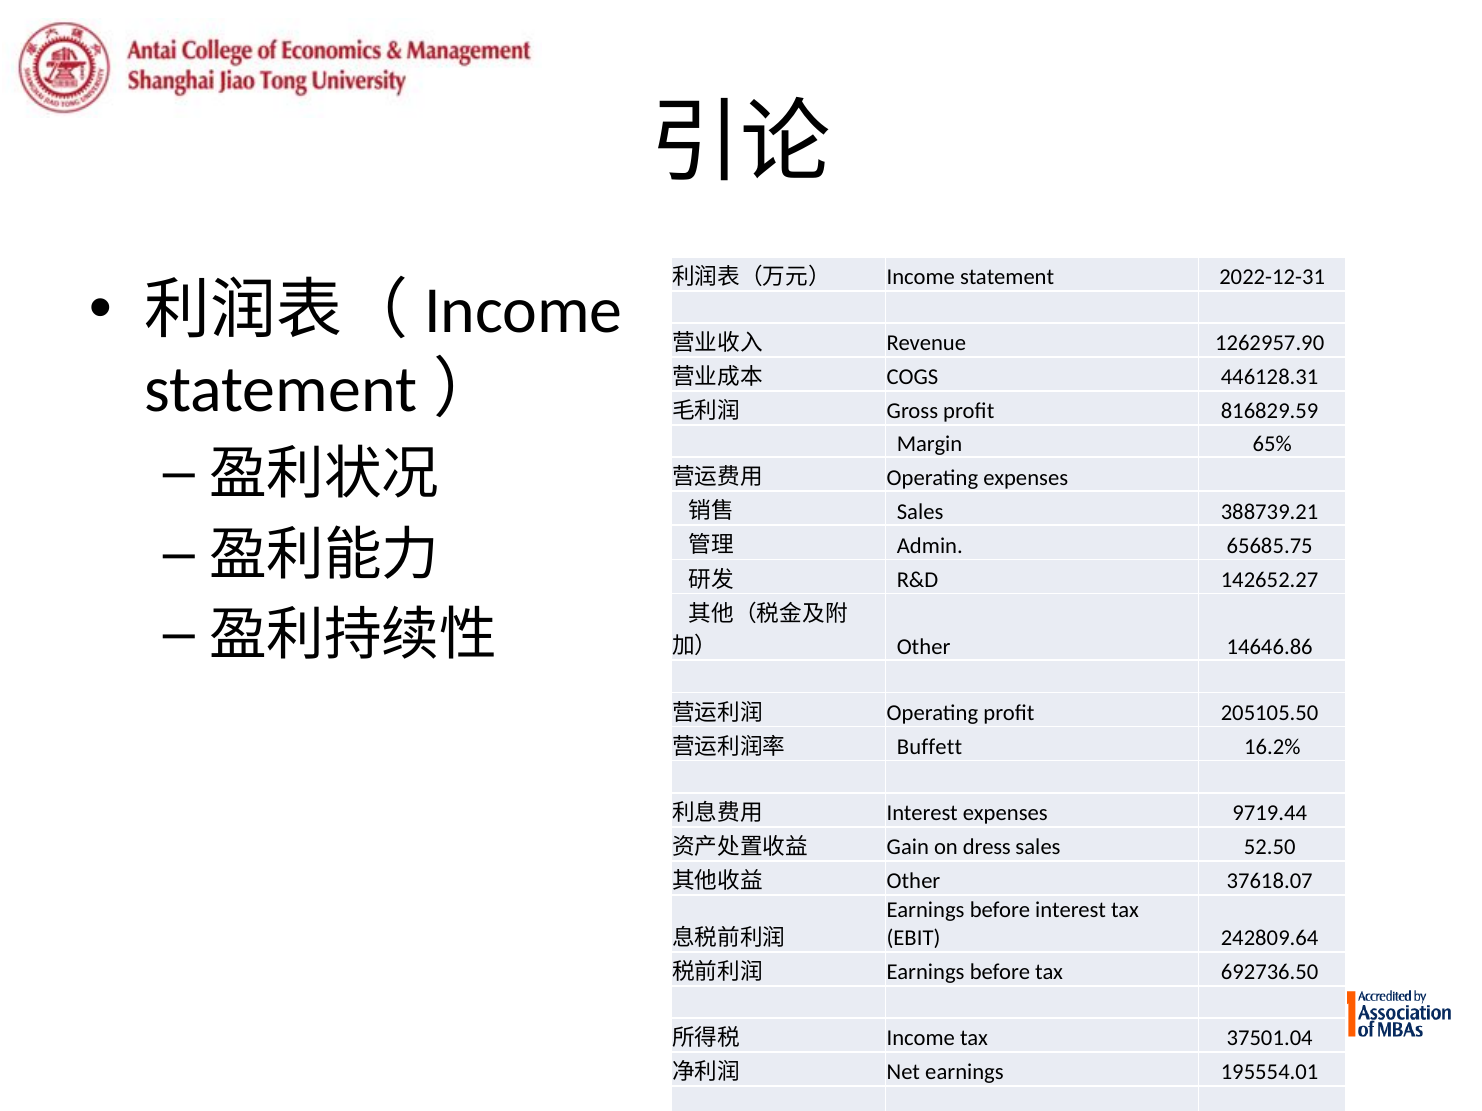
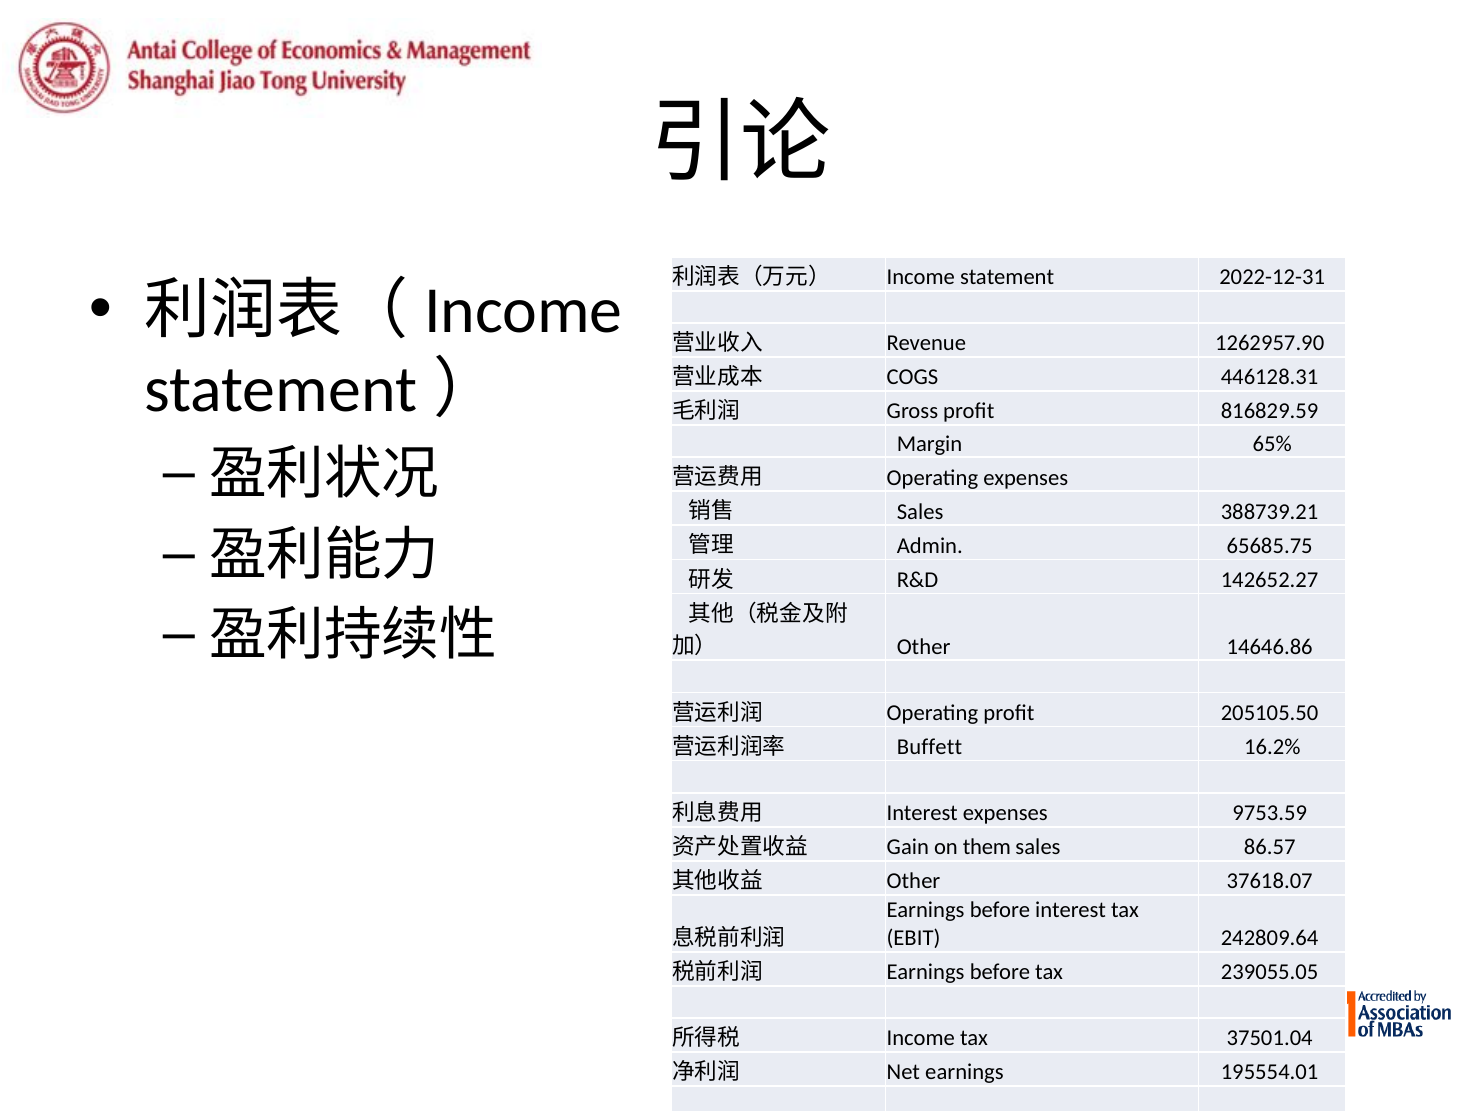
9719.44: 9719.44 -> 9753.59
dress: dress -> them
52.50: 52.50 -> 86.57
692736.50: 692736.50 -> 239055.05
